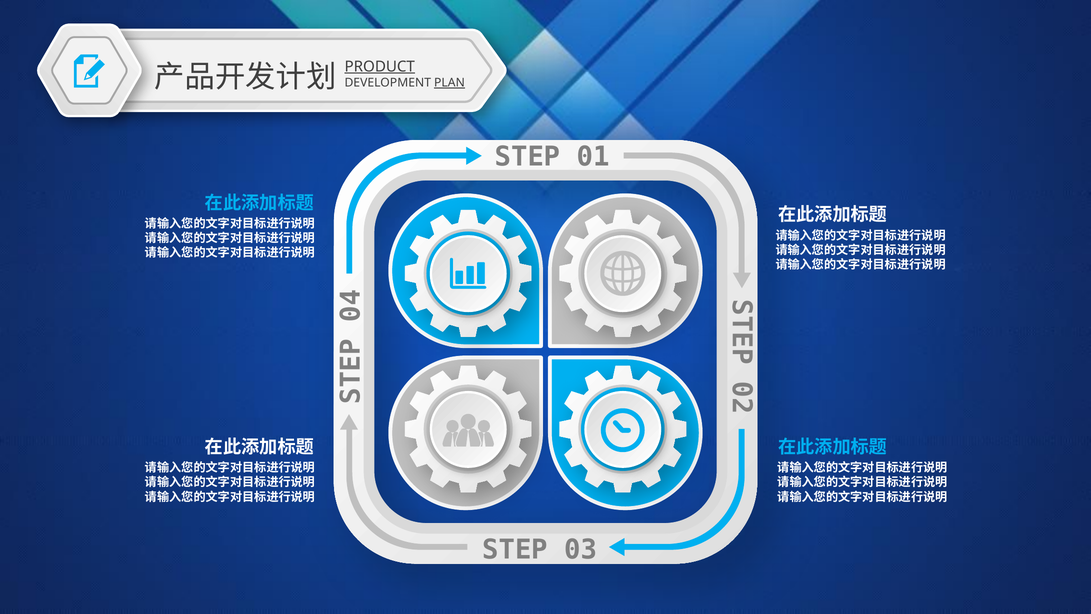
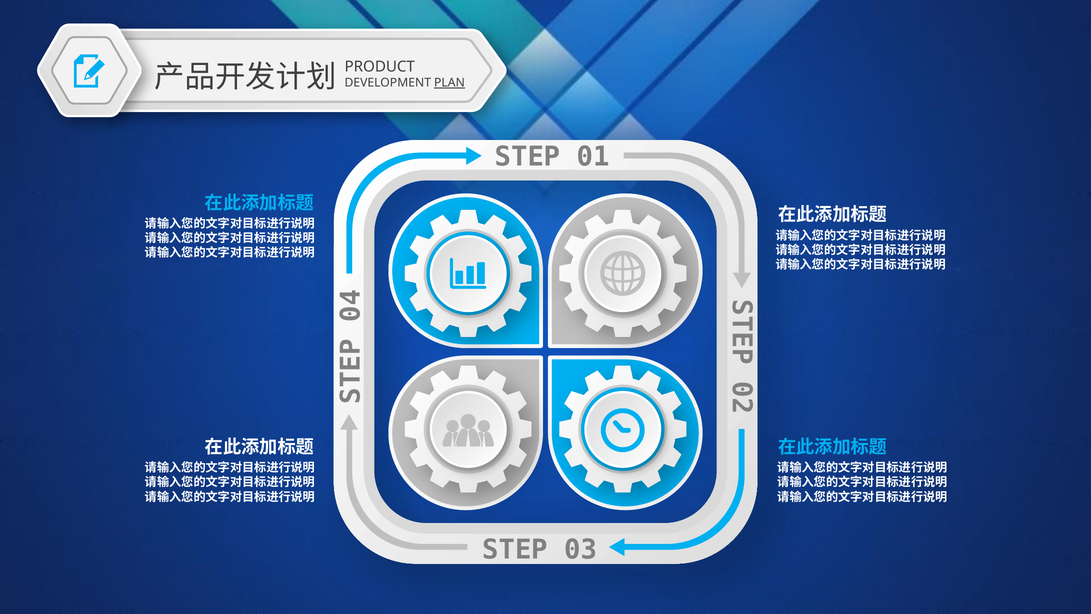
PRODUCT underline: present -> none
